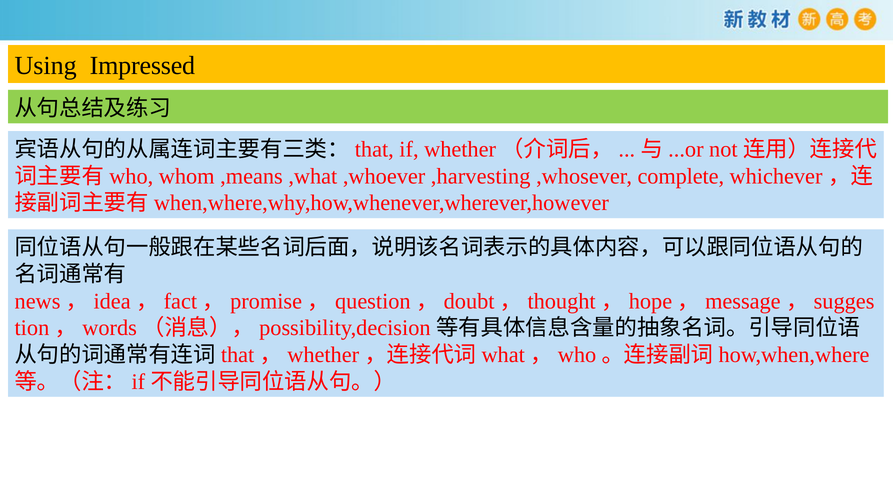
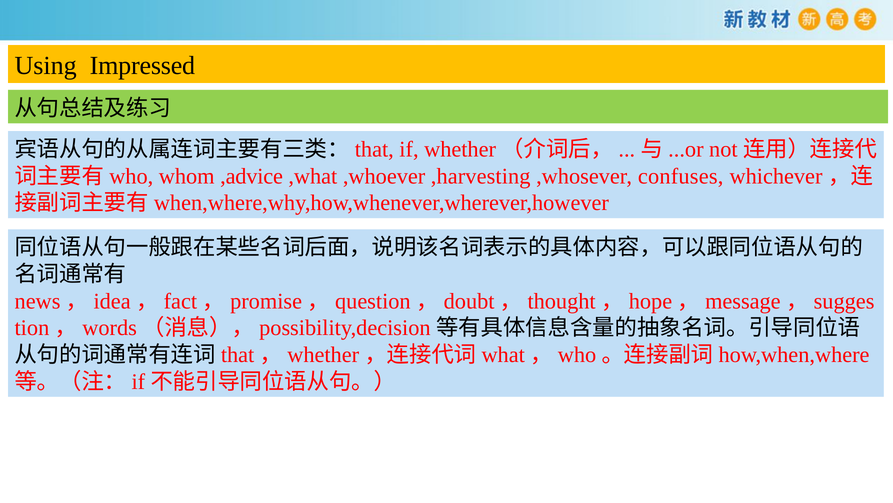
,means: ,means -> ,advice
complete: complete -> confuses
